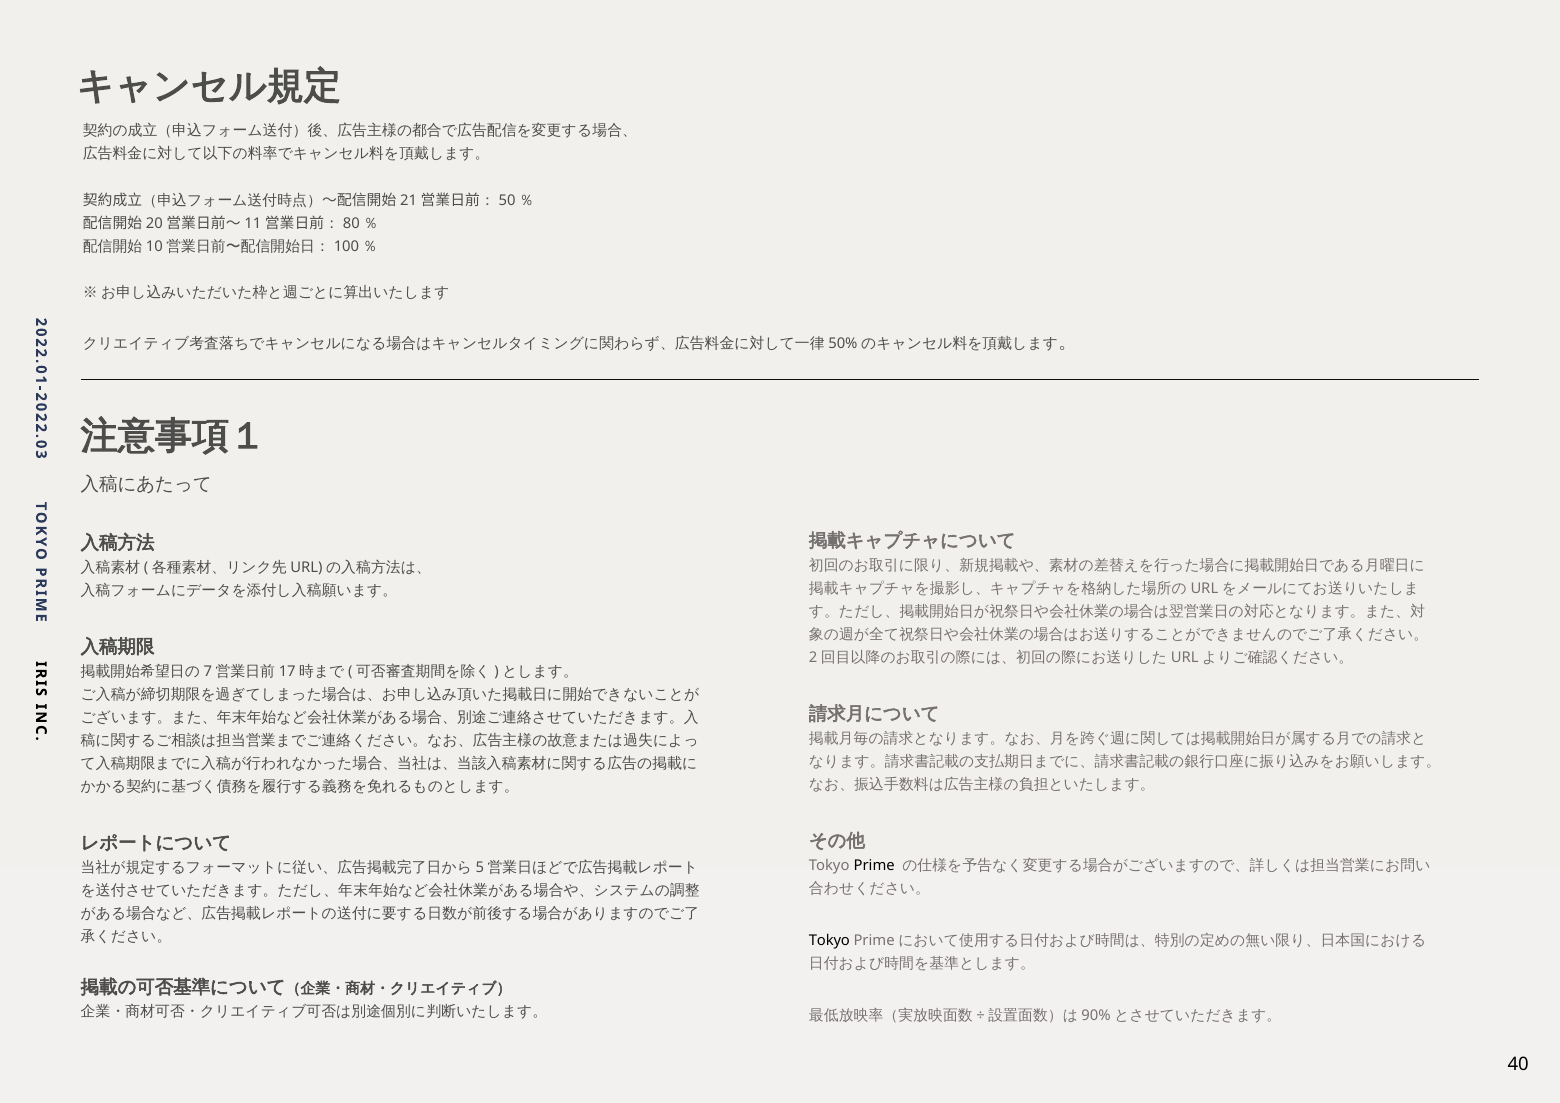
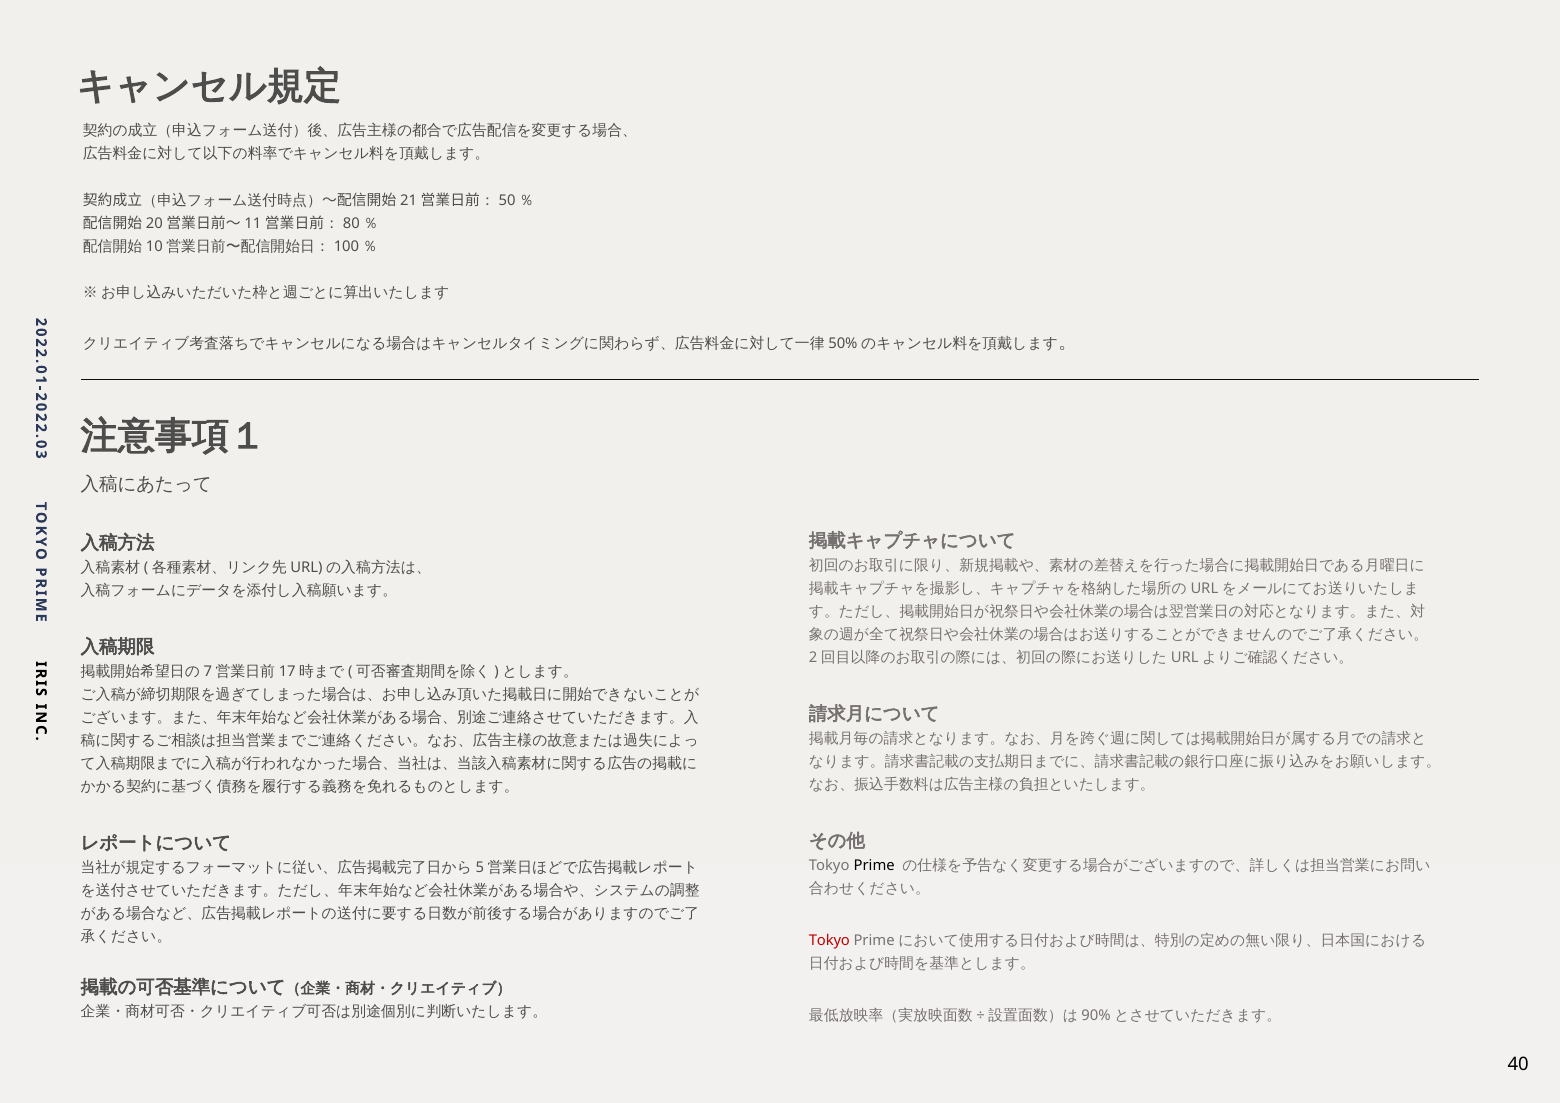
Tokyo at (829, 941) colour: black -> red
